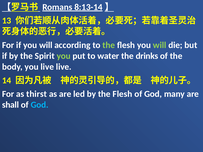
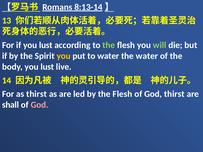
if you will: will -> lust
you at (64, 56) colour: light green -> yellow
the drinks: drinks -> water
body you live: live -> lust
God many: many -> thirst
God at (40, 105) colour: light blue -> pink
